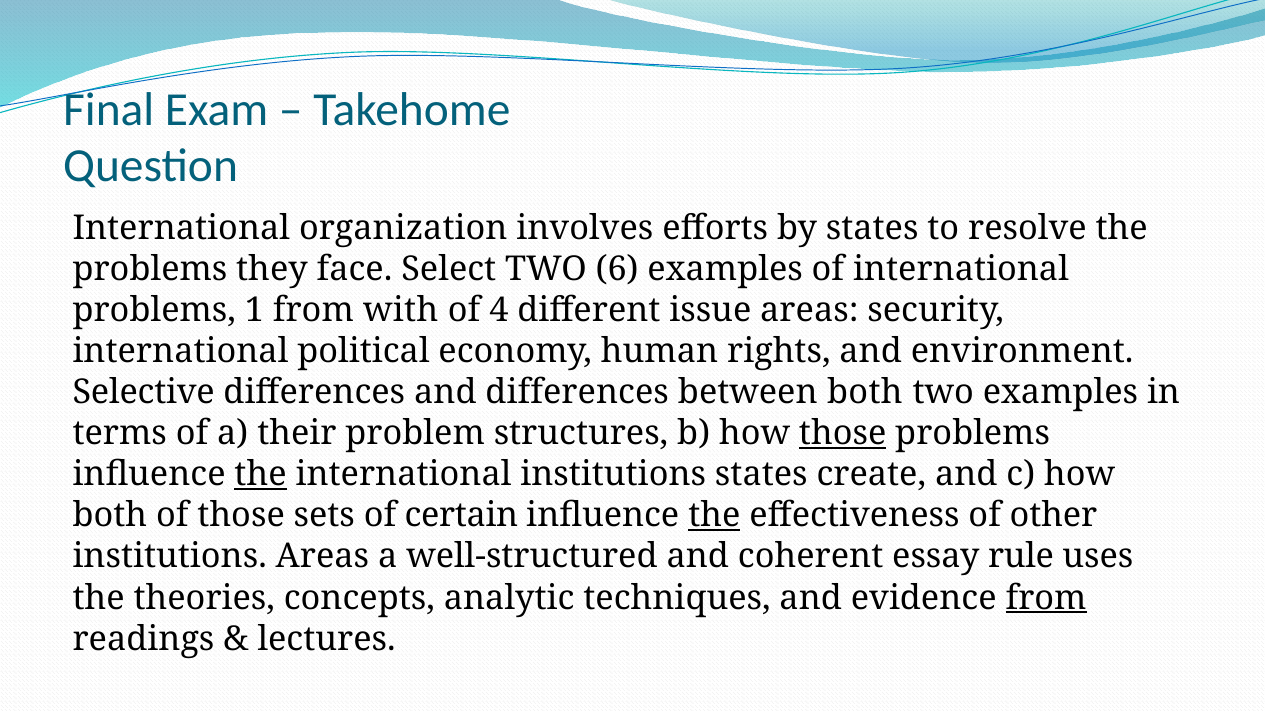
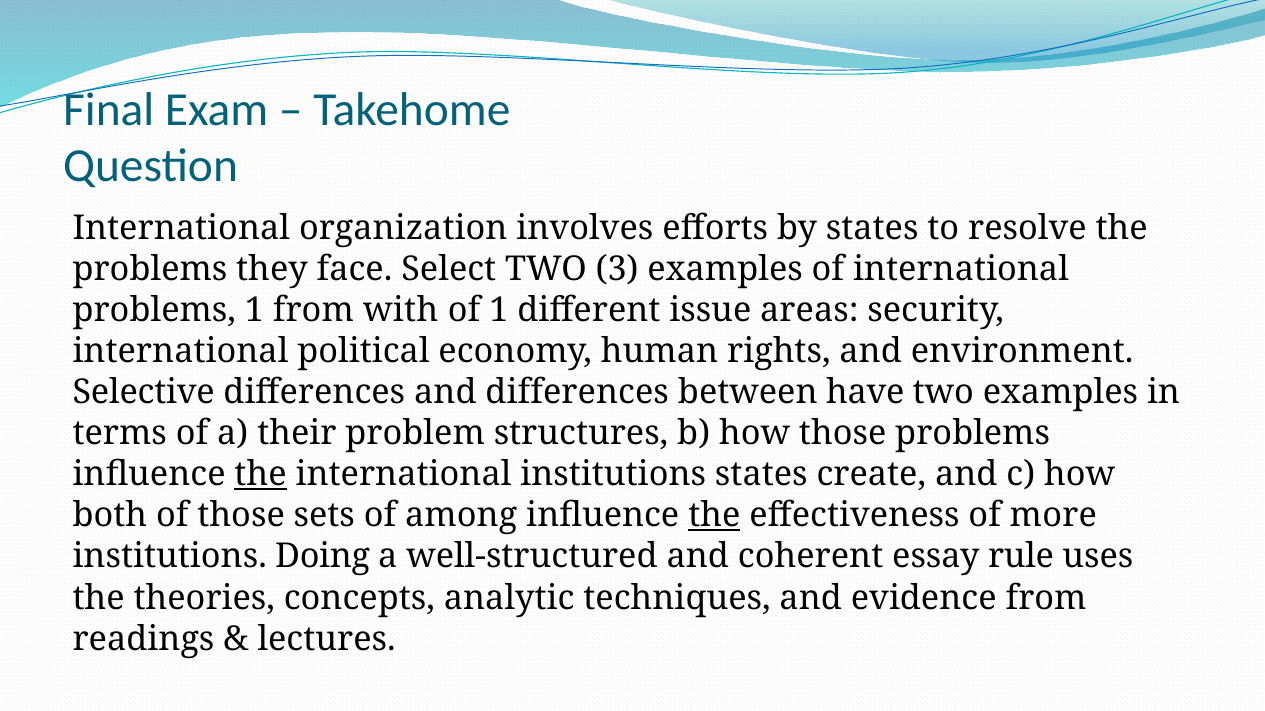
6: 6 -> 3
of 4: 4 -> 1
between both: both -> have
those at (843, 434) underline: present -> none
certain: certain -> among
other: other -> more
institutions Areas: Areas -> Doing
from at (1046, 598) underline: present -> none
